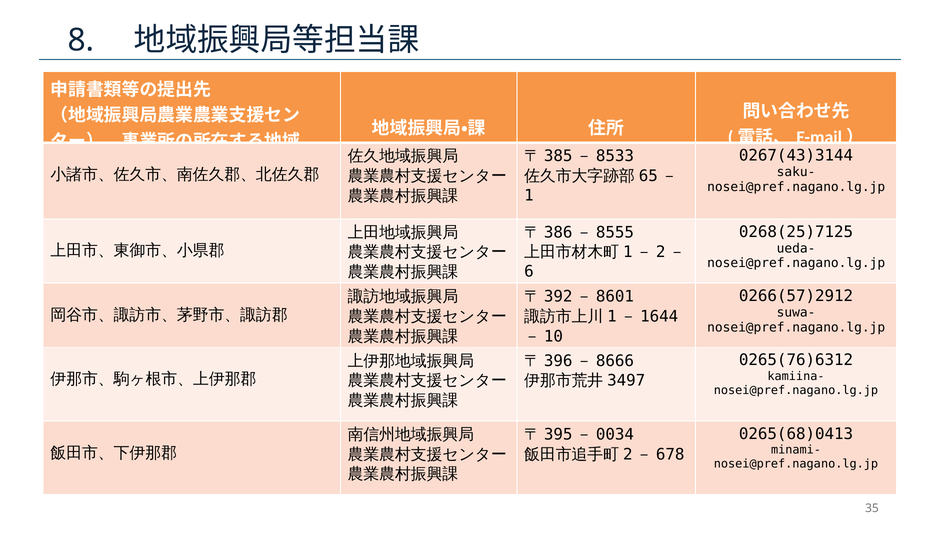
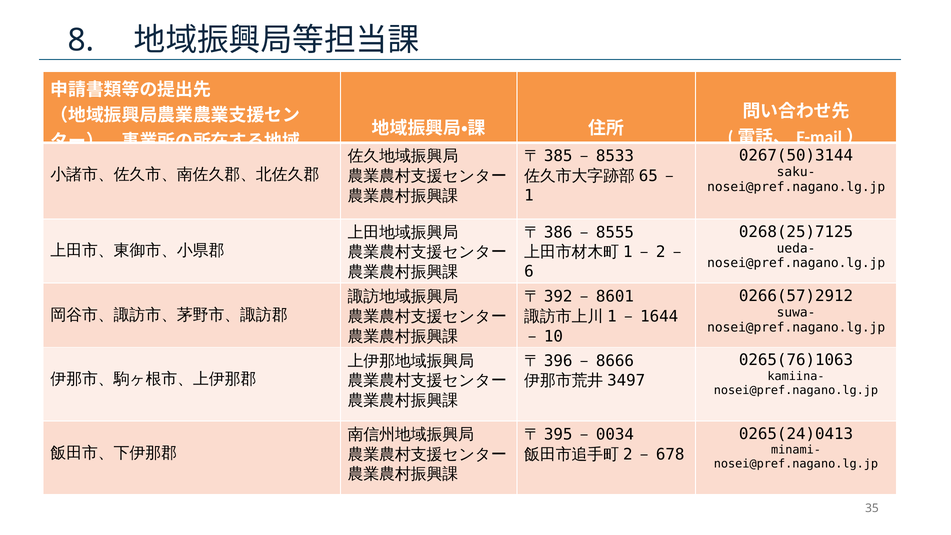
0267(43)3144: 0267(43)3144 -> 0267(50)3144
0265(76)6312: 0265(76)6312 -> 0265(76)1063
0265(68)0413: 0265(68)0413 -> 0265(24)0413
